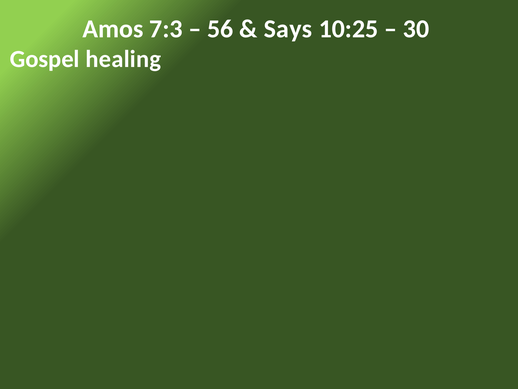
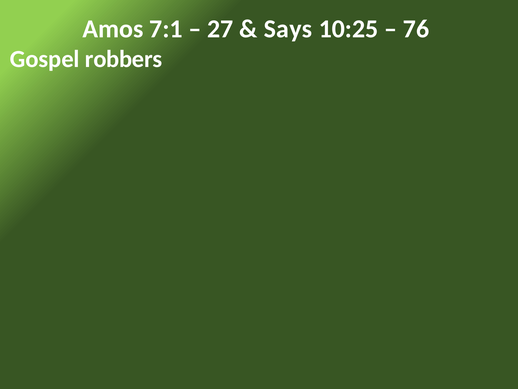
7:3: 7:3 -> 7:1
56: 56 -> 27
30: 30 -> 76
healing: healing -> robbers
